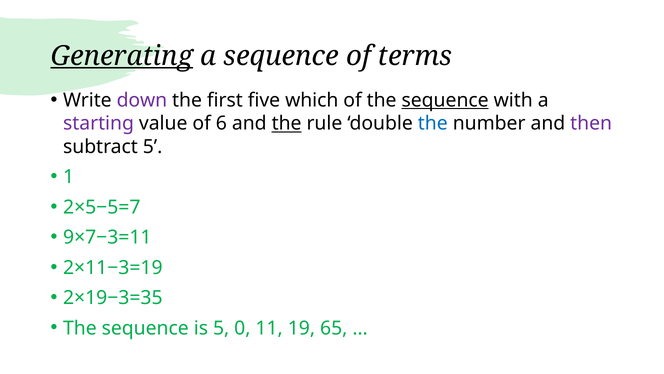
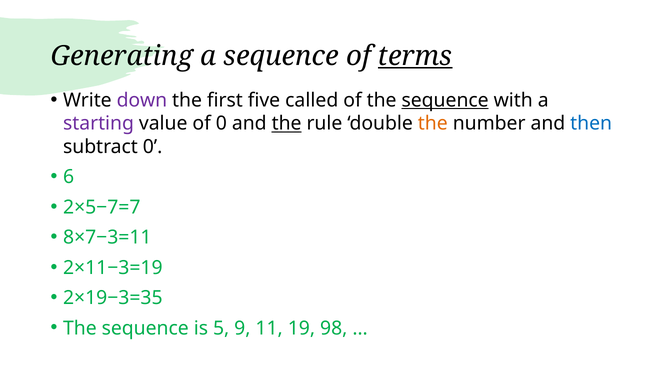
Generating underline: present -> none
terms underline: none -> present
which: which -> called
of 6: 6 -> 0
the at (433, 123) colour: blue -> orange
then colour: purple -> blue
subtract 5: 5 -> 0
1: 1 -> 6
2×5−5=7: 2×5−5=7 -> 2×5−7=7
9×7−3=11: 9×7−3=11 -> 8×7−3=11
0: 0 -> 9
65: 65 -> 98
